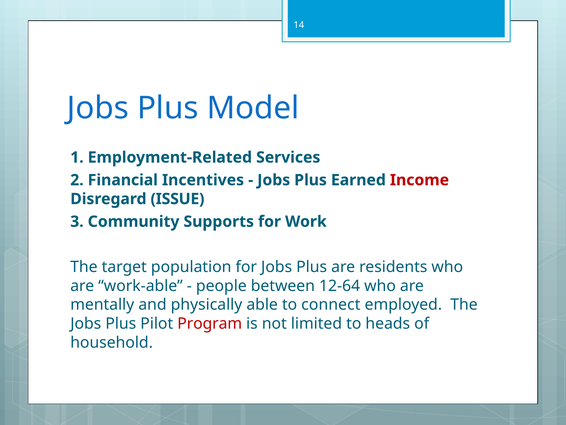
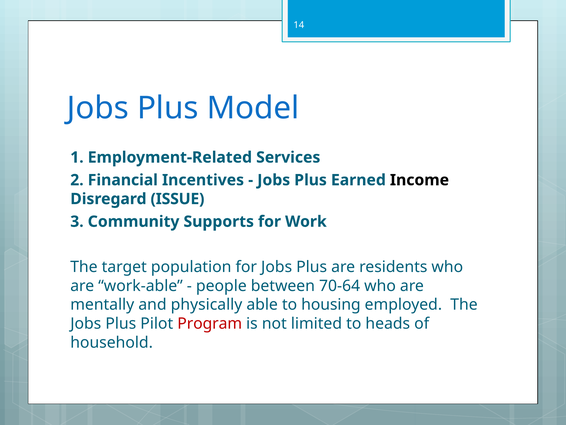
Income colour: red -> black
12-64: 12-64 -> 70-64
connect: connect -> housing
